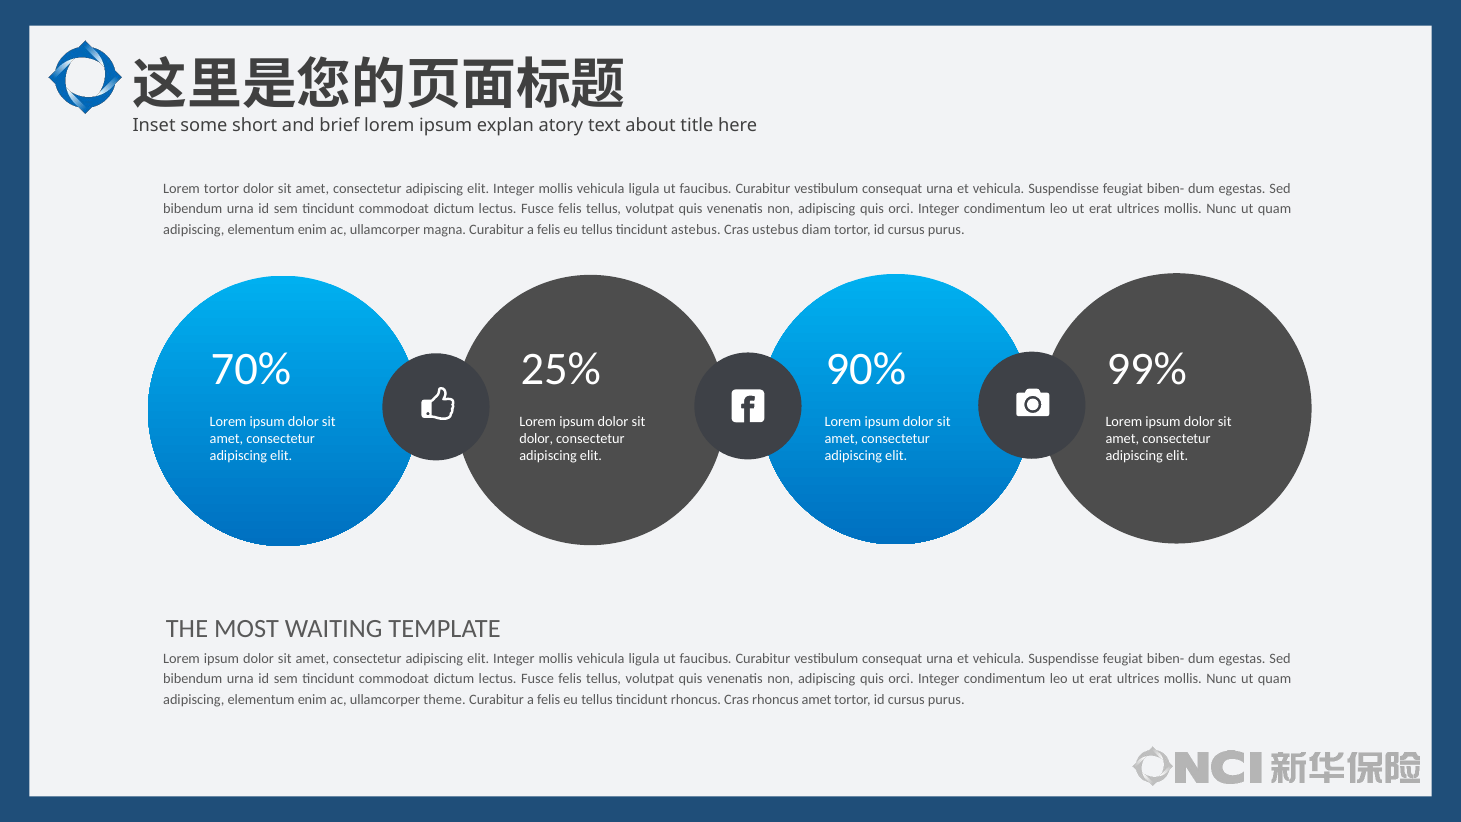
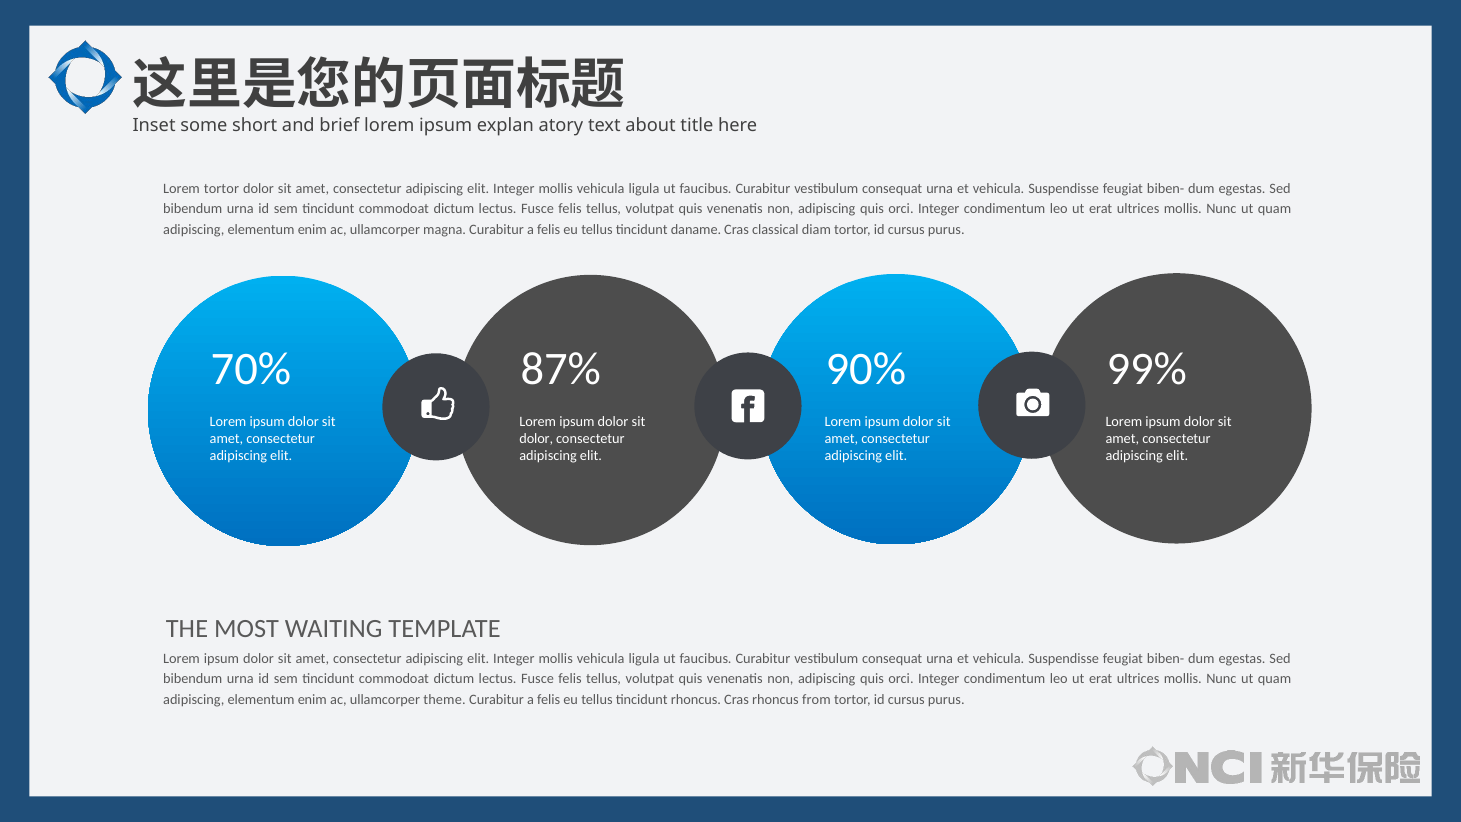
astebus: astebus -> daname
ustebus: ustebus -> classical
25%: 25% -> 87%
rhoncus amet: amet -> from
